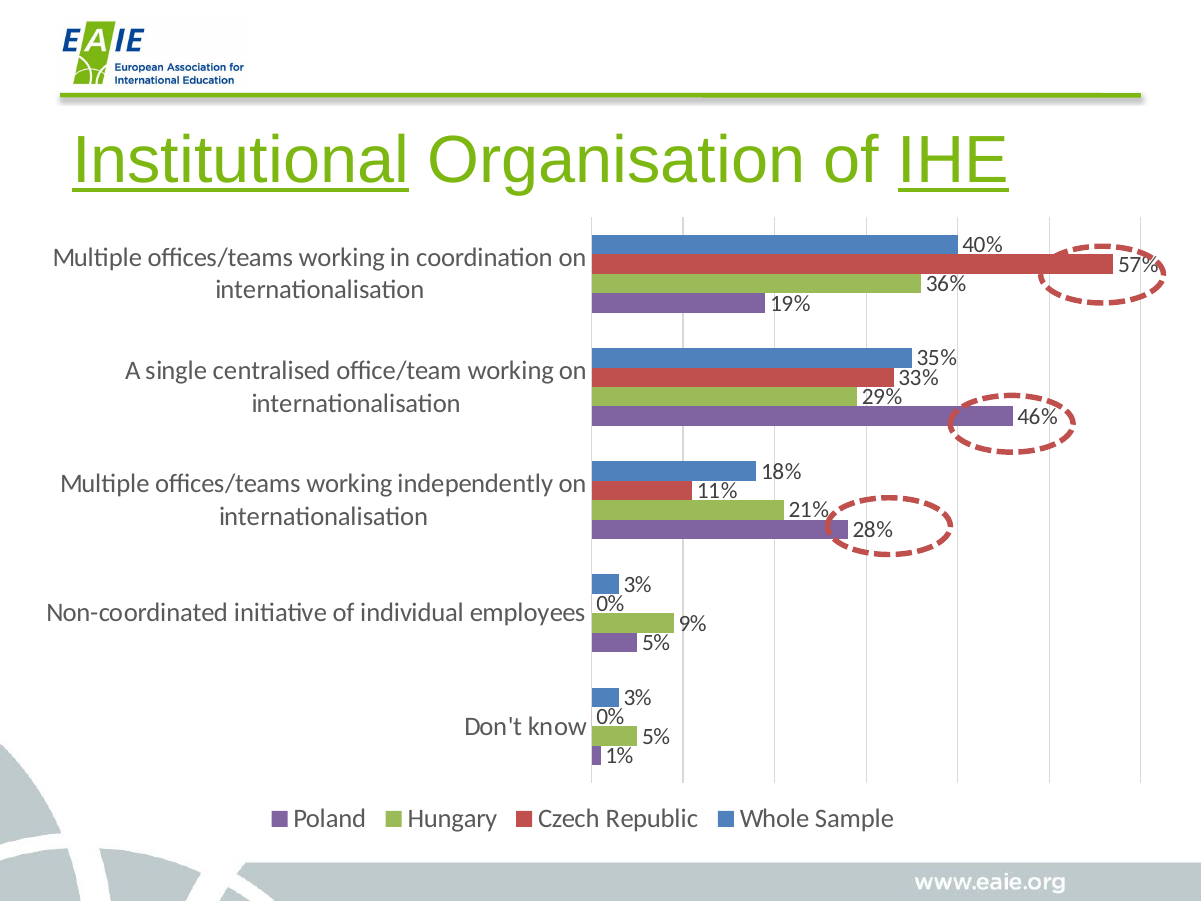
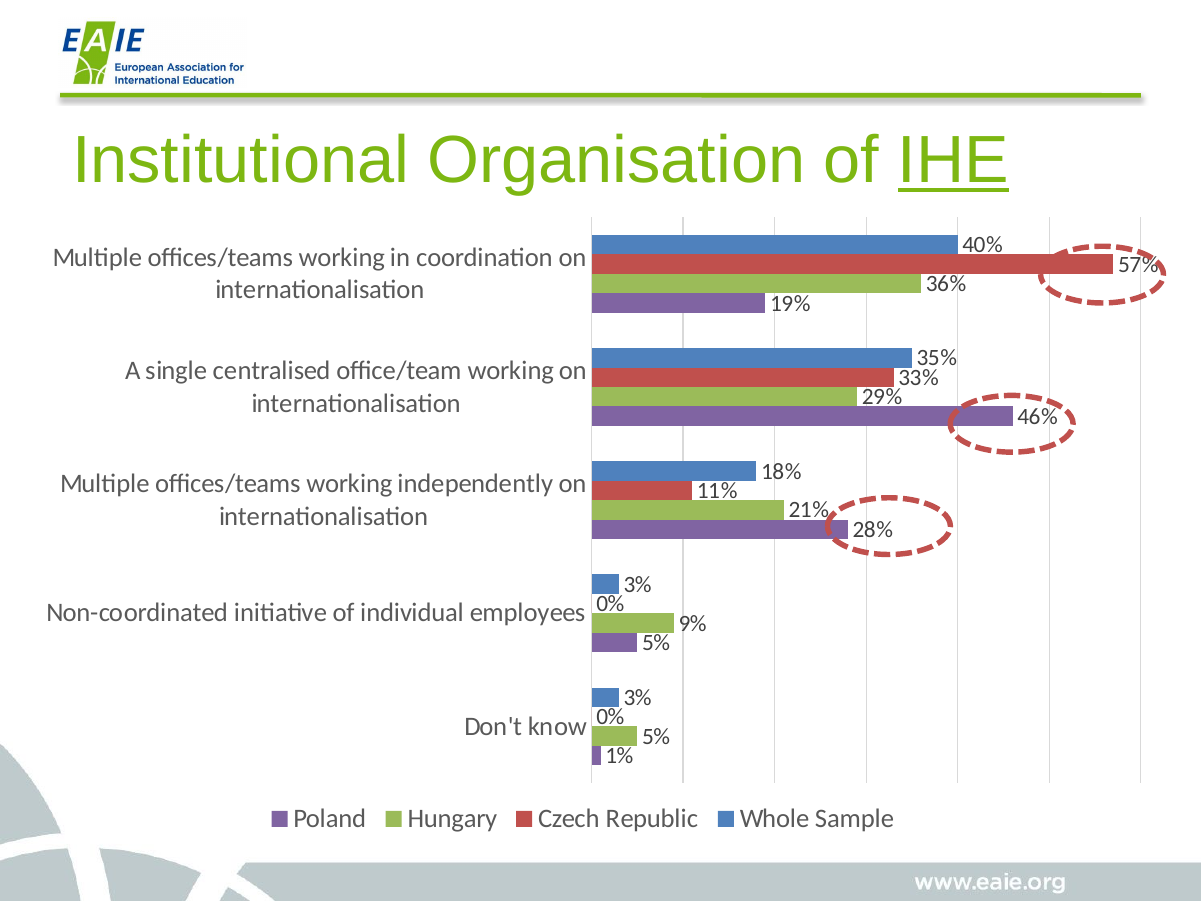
Institutional underline: present -> none
